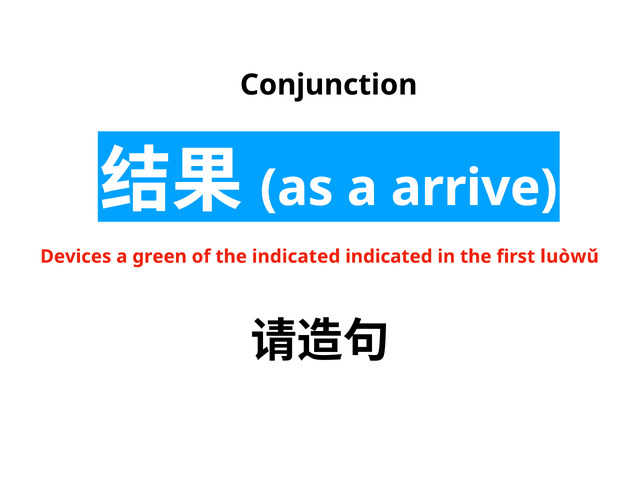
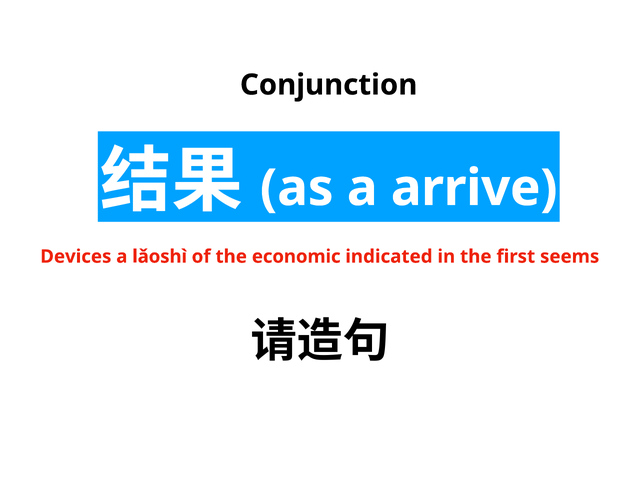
green: green -> lǎoshì
the indicated: indicated -> economic
luòwǔ: luòwǔ -> seems
